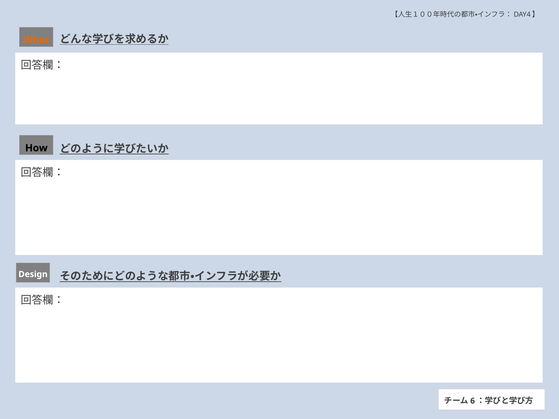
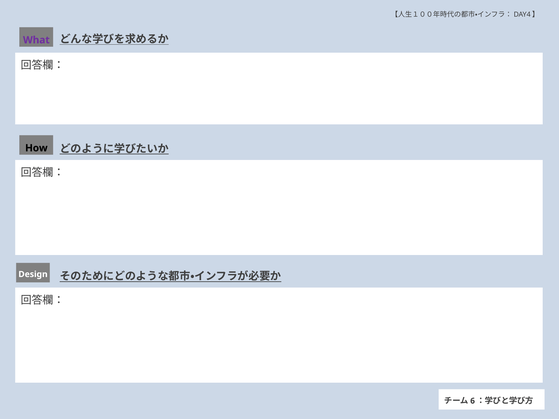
What colour: orange -> purple
